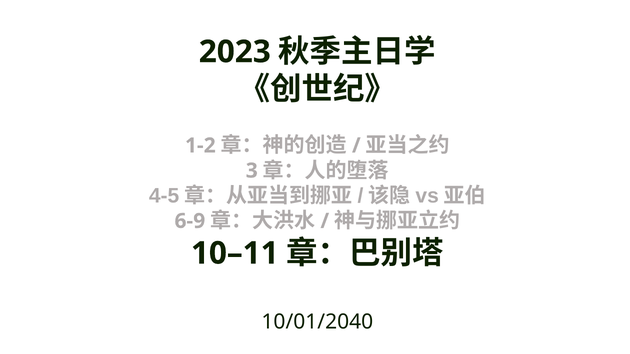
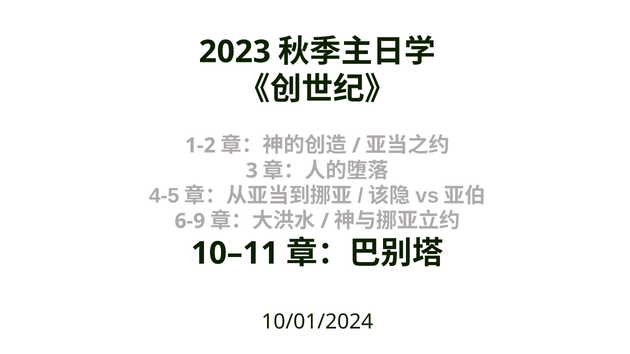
10/01/2040: 10/01/2040 -> 10/01/2024
